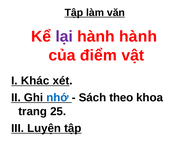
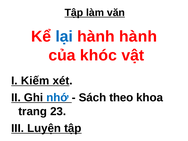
lại colour: purple -> blue
điểm: điểm -> khóc
Khác: Khác -> Kiếm
25: 25 -> 23
